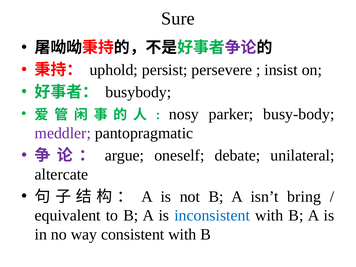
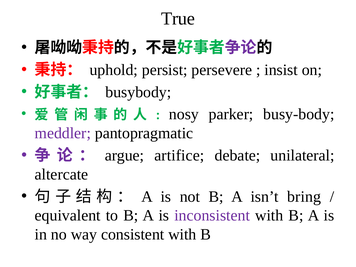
Sure: Sure -> True
oneself: oneself -> artifice
inconsistent colour: blue -> purple
